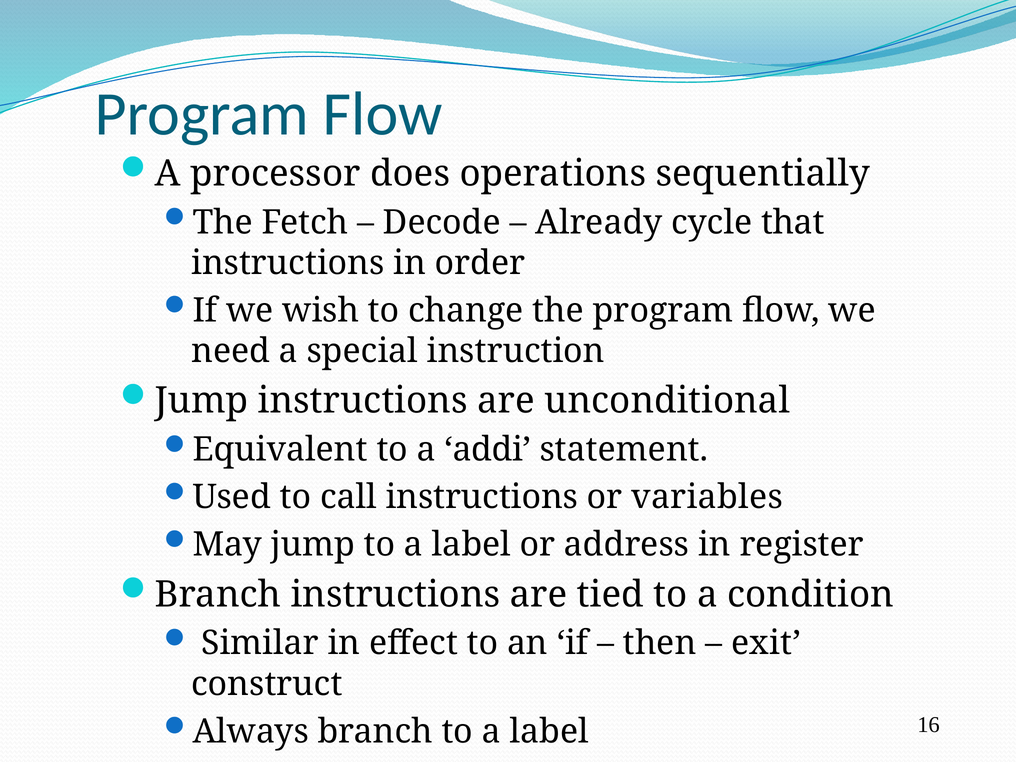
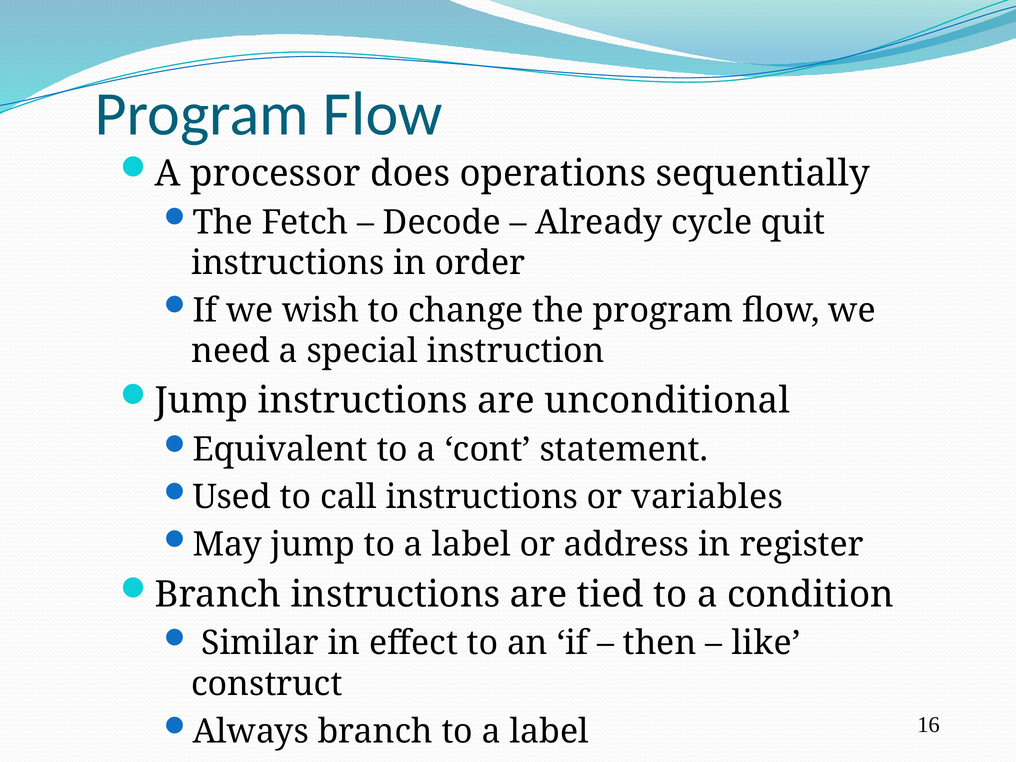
that: that -> quit
addi: addi -> cont
exit: exit -> like
